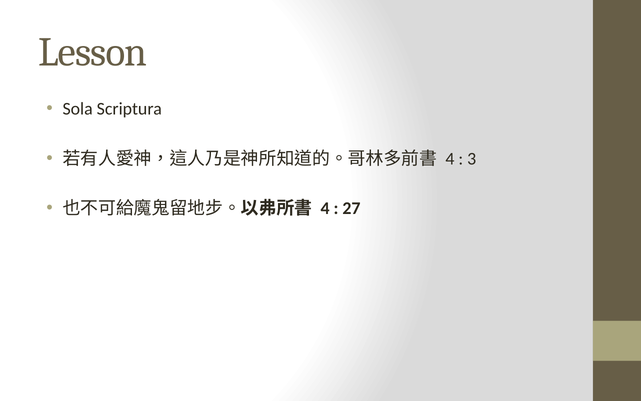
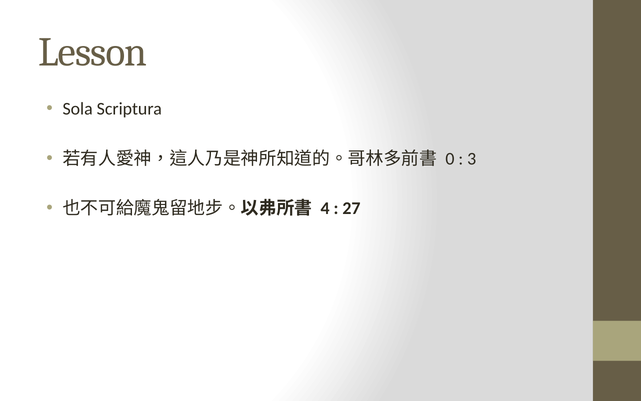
4 at (450, 158): 4 -> 0
